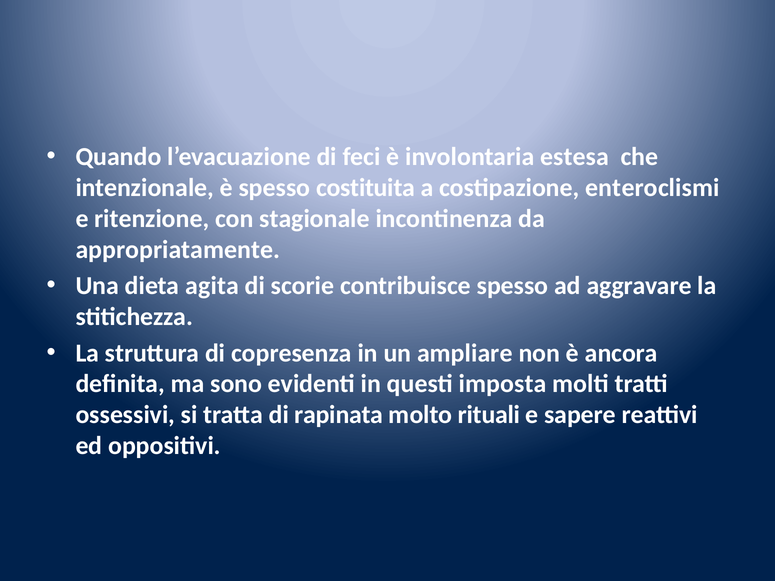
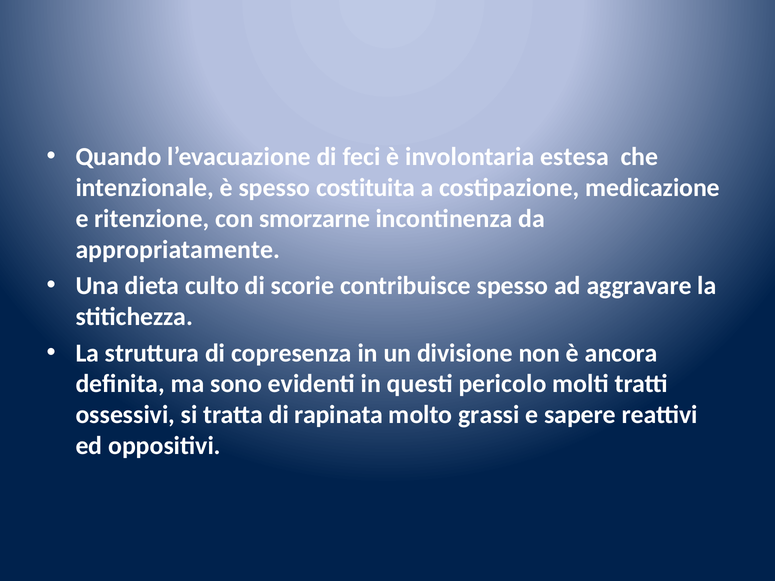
enteroclismi: enteroclismi -> medicazione
stagionale: stagionale -> smorzarne
agita: agita -> culto
ampliare: ampliare -> divisione
imposta: imposta -> pericolo
rituali: rituali -> grassi
